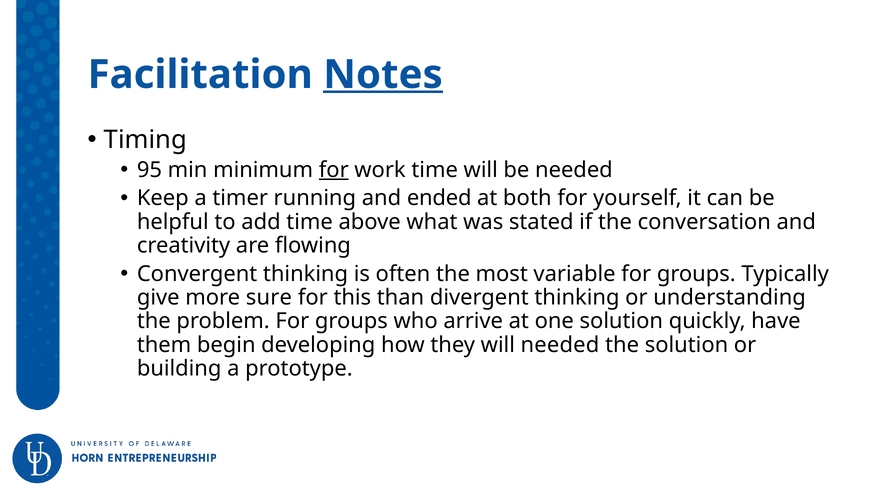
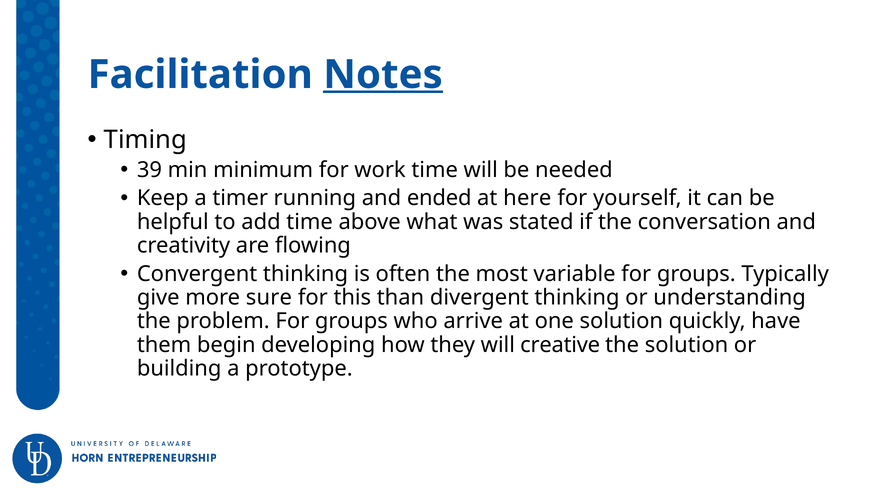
95: 95 -> 39
for at (334, 170) underline: present -> none
both: both -> here
will needed: needed -> creative
